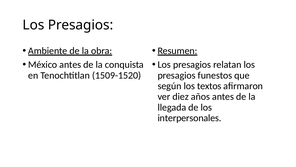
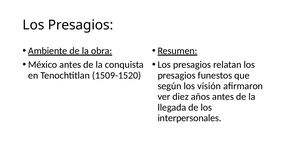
textos: textos -> visión
